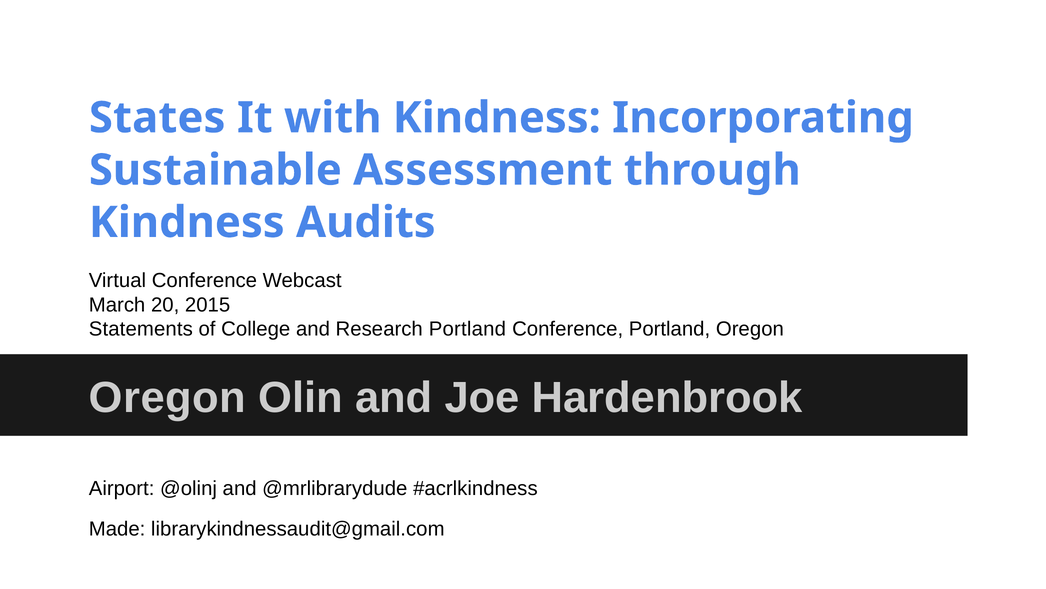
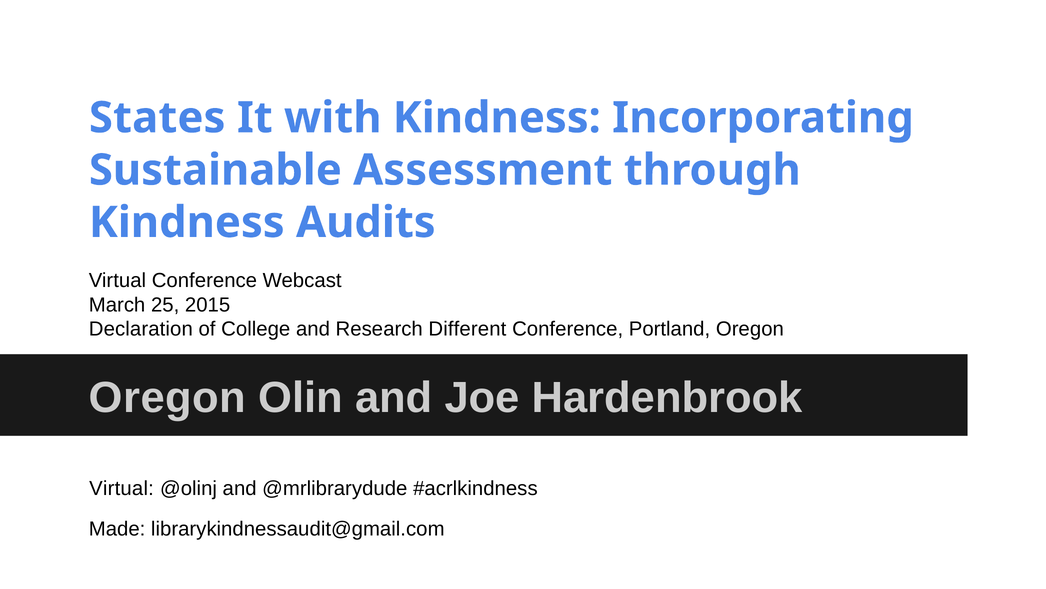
20: 20 -> 25
Statements: Statements -> Declaration
Research Portland: Portland -> Different
Airport at (122, 488): Airport -> Virtual
